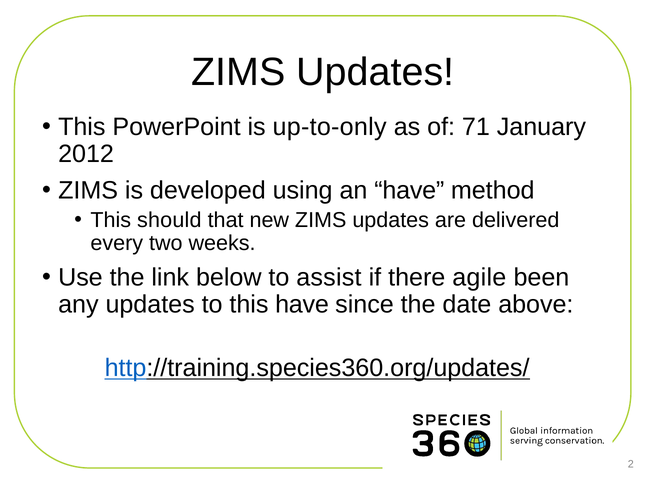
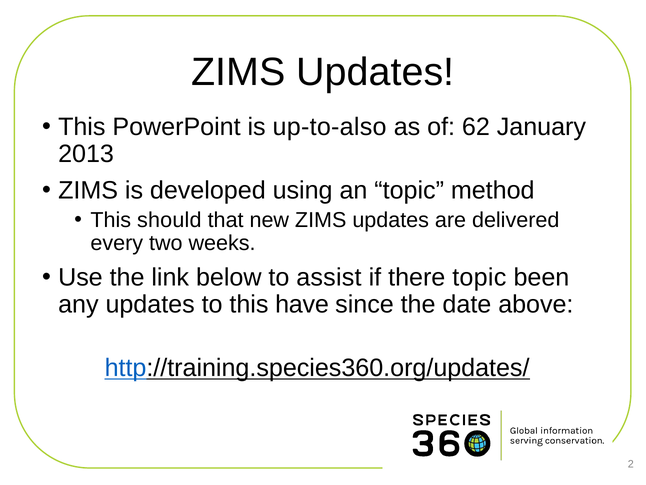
up-to-only: up-to-only -> up-to-also
71: 71 -> 62
2012: 2012 -> 2013
an have: have -> topic
there agile: agile -> topic
